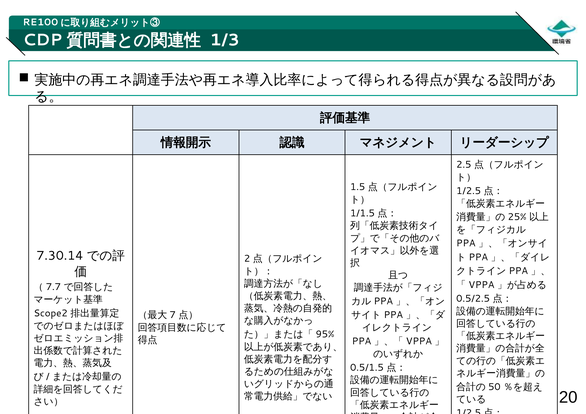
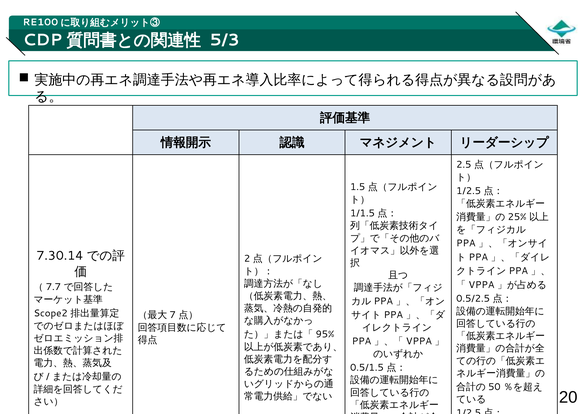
1/3: 1/3 -> 5/3
